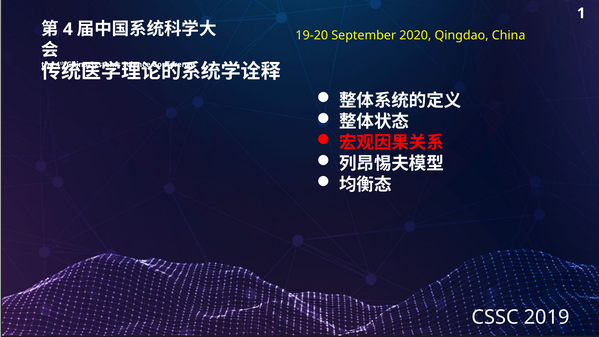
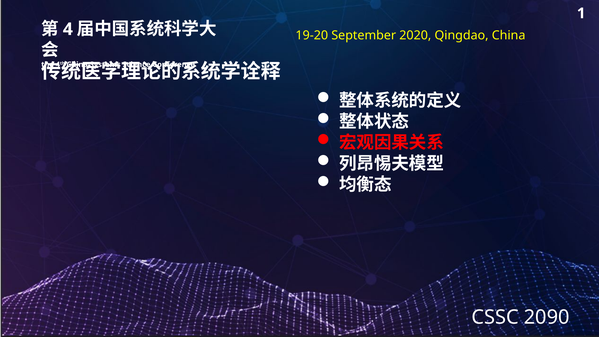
2019: 2019 -> 2090
